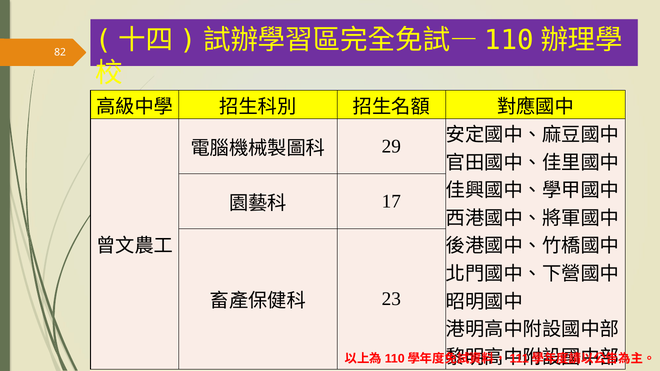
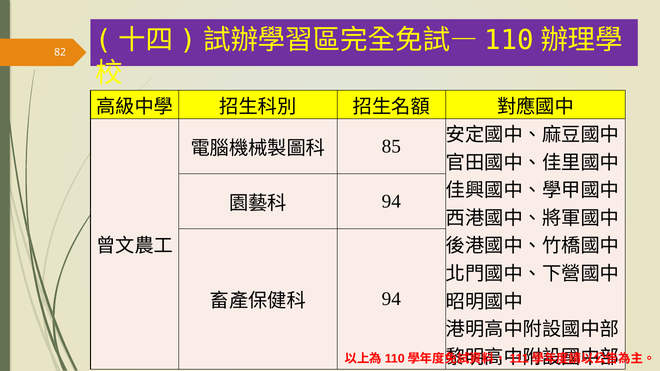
29: 29 -> 85
17 at (391, 202): 17 -> 94
23 at (391, 299): 23 -> 94
